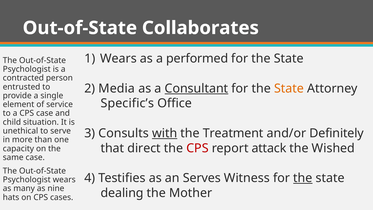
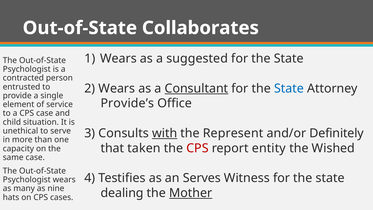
performed: performed -> suggested
2 Media: Media -> Wears
State at (289, 88) colour: orange -> blue
Specific’s: Specific’s -> Provide’s
Treatment: Treatment -> Represent
direct: direct -> taken
attack: attack -> entity
the at (303, 178) underline: present -> none
Mother underline: none -> present
